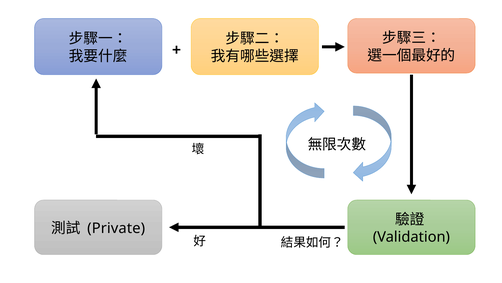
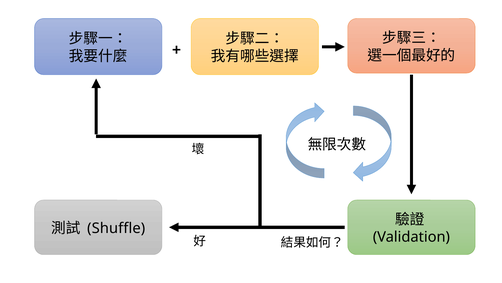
Private: Private -> Shuffle
